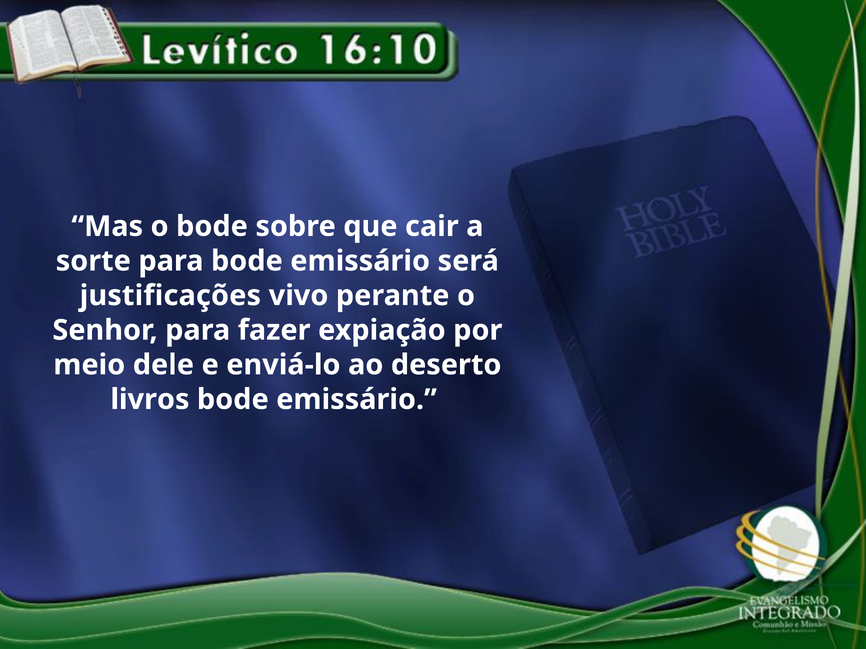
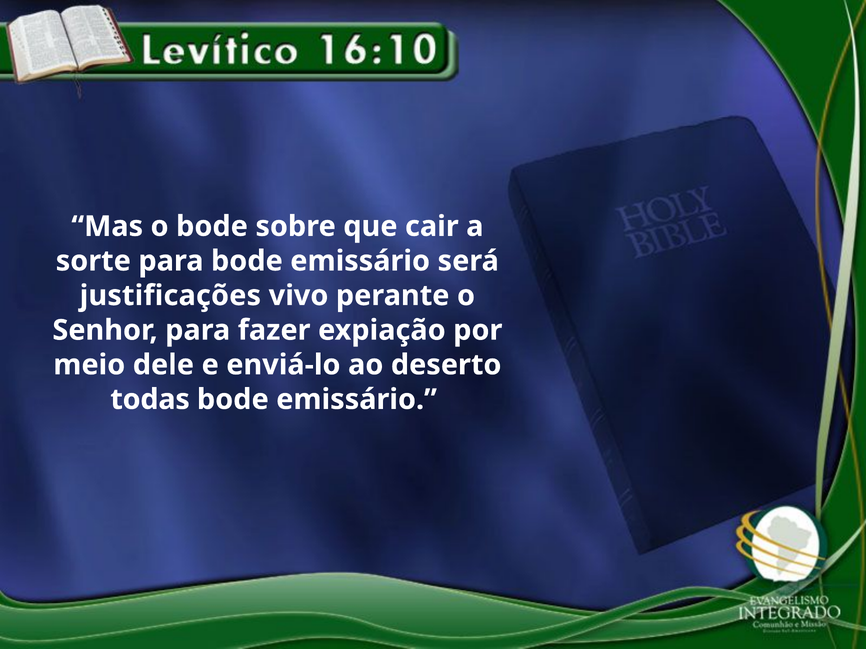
livros: livros -> todas
